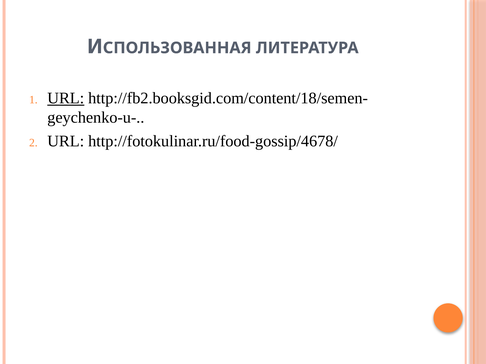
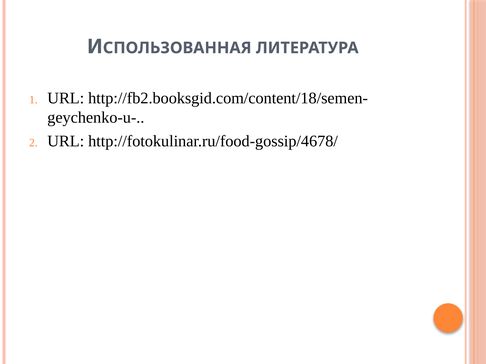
URL at (66, 98) underline: present -> none
